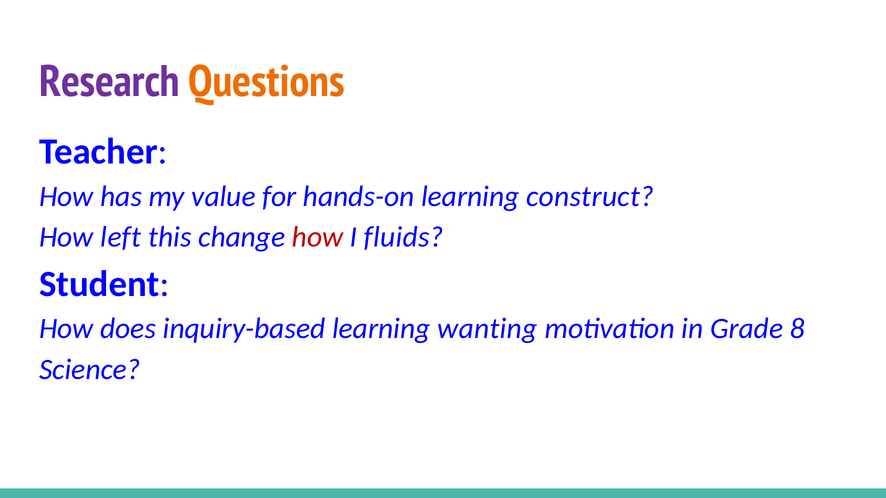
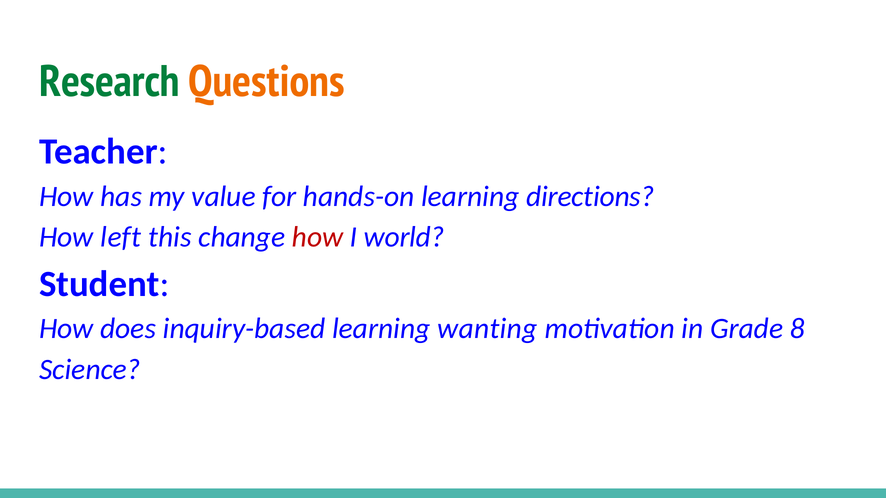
Research colour: purple -> green
construct: construct -> directions
fluids: fluids -> world
